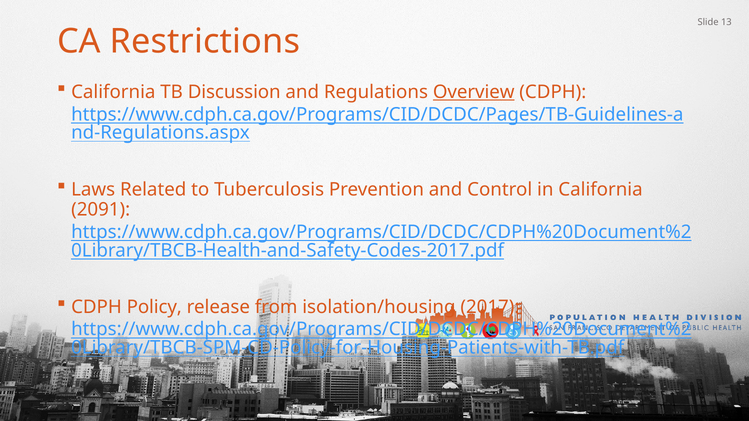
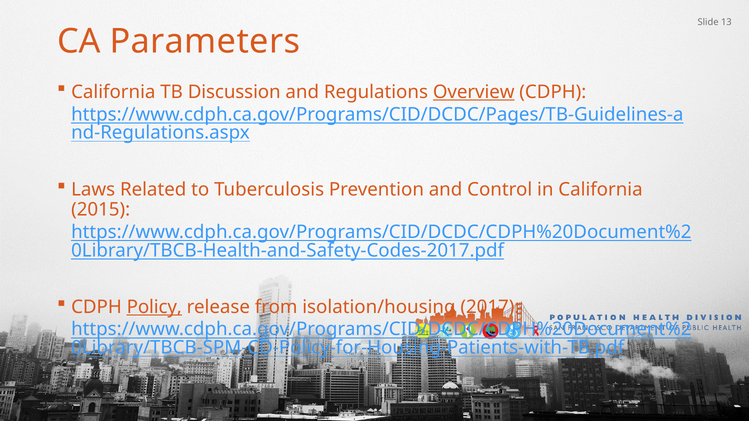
Restrictions: Restrictions -> Parameters
2091: 2091 -> 2015
Policy underline: none -> present
